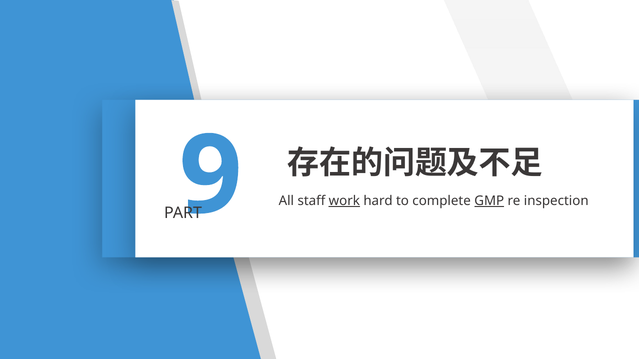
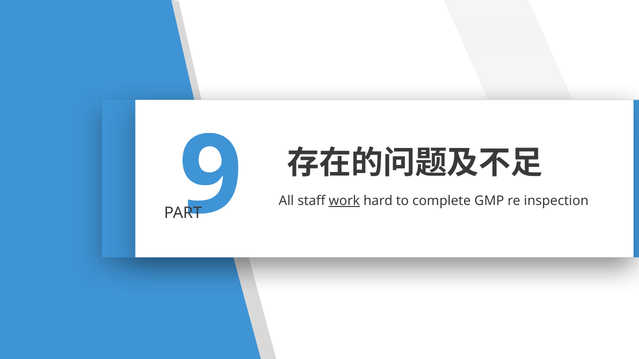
GMP underline: present -> none
